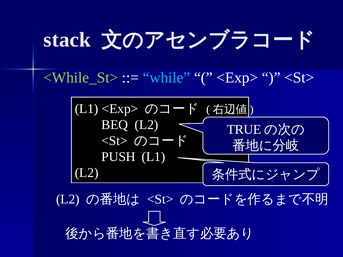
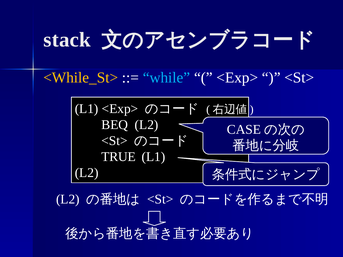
<While_St> colour: light green -> yellow
TRUE: TRUE -> CASE
PUSH: PUSH -> TRUE
